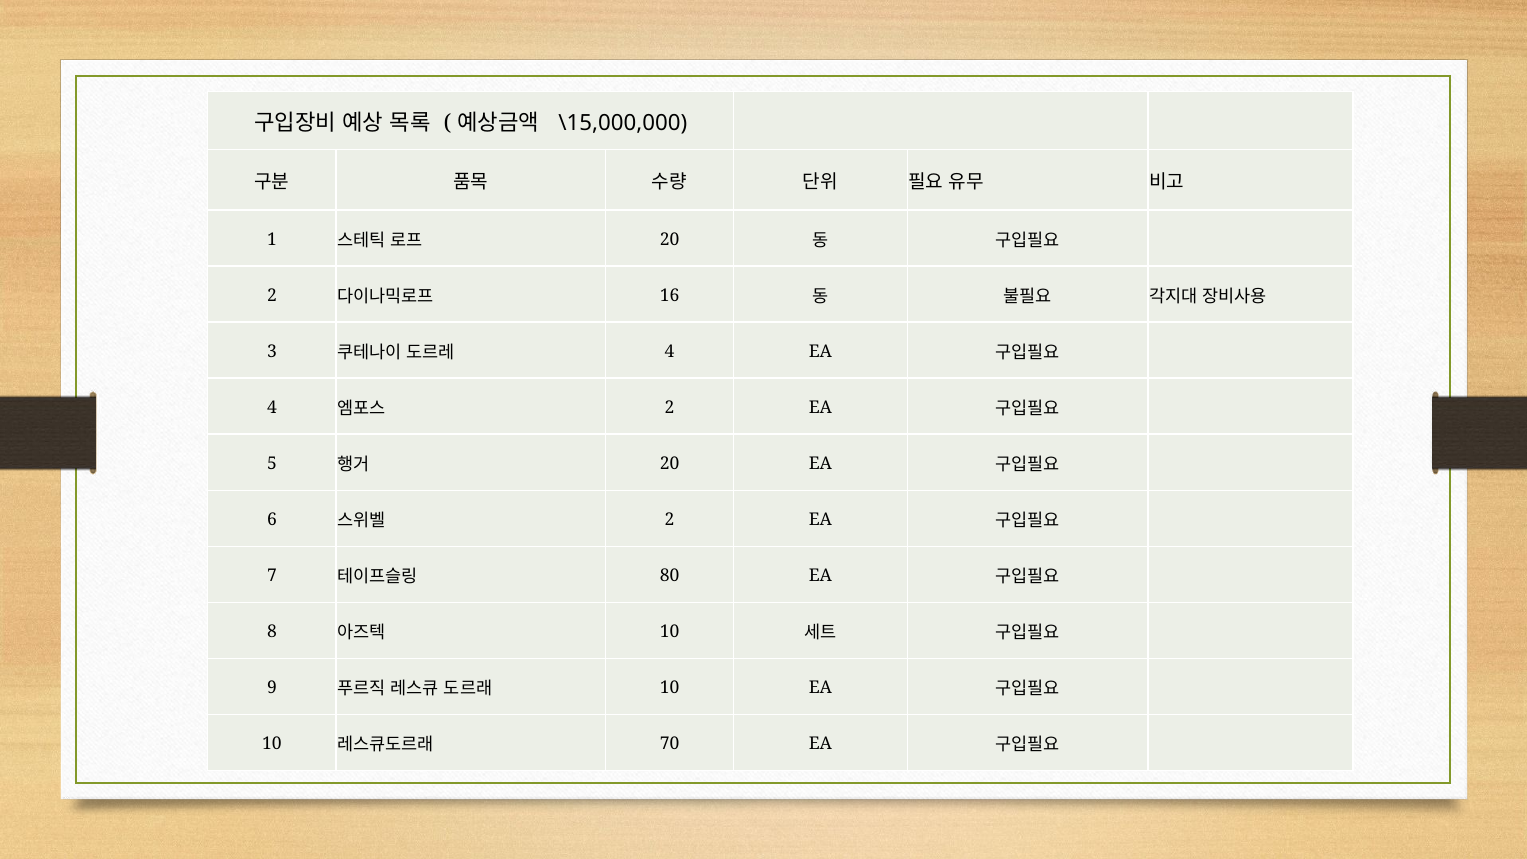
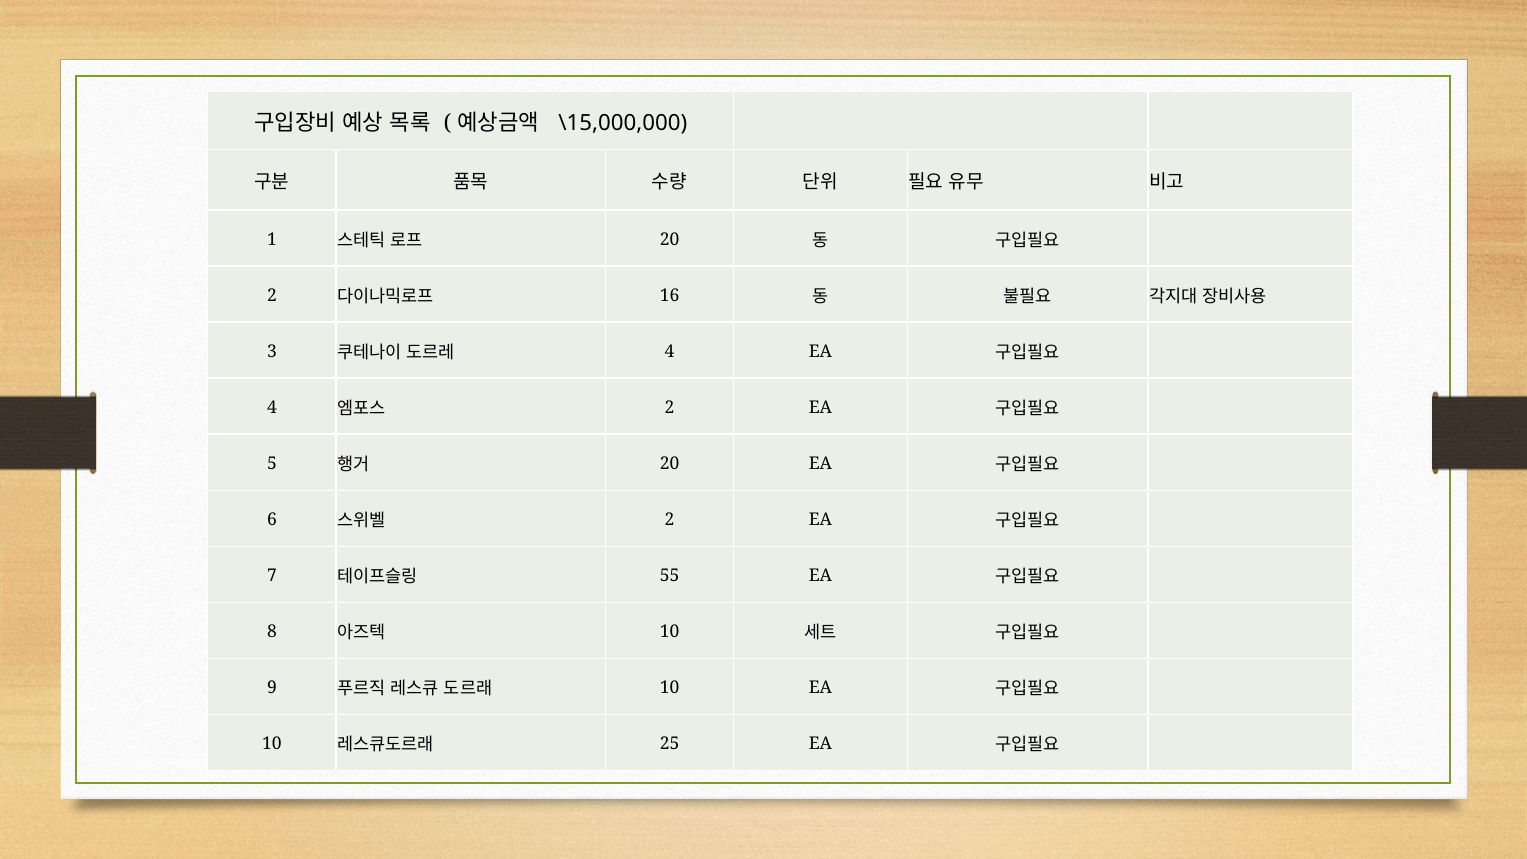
80: 80 -> 55
70: 70 -> 25
